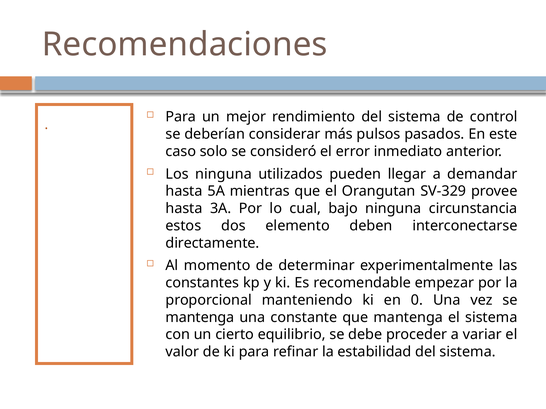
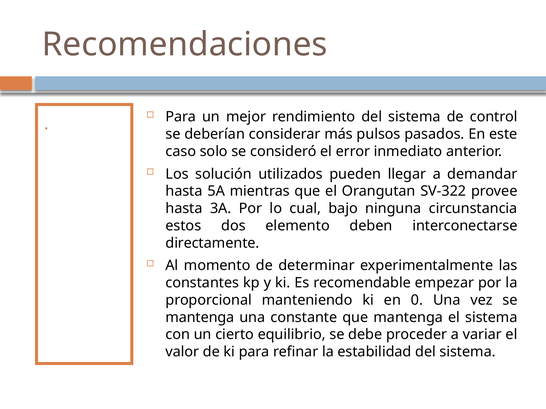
Los ninguna: ninguna -> solución
SV-329: SV-329 -> SV-322
